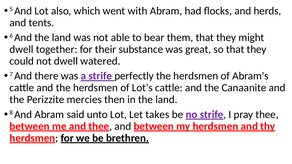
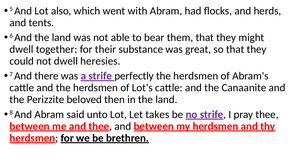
watered: watered -> heresies
mercies: mercies -> beloved
